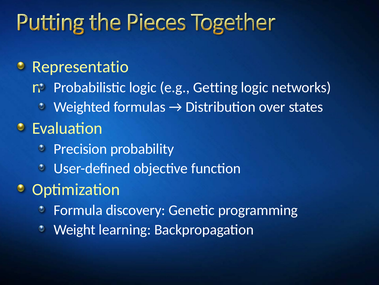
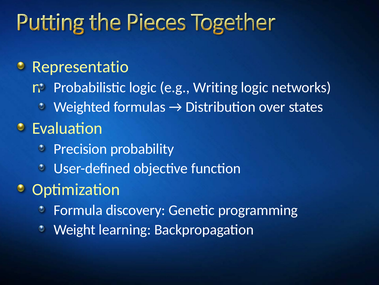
Getting: Getting -> Writing
